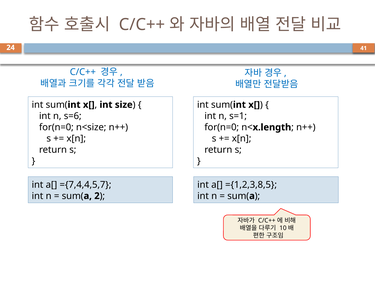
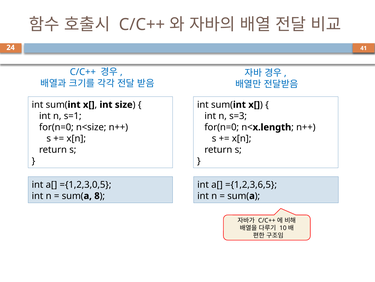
s=6: s=6 -> s=1
s=1: s=1 -> s=3
={7,4,4,5,7: ={7,4,4,5,7 -> ={1,2,3,0,5
={1,2,3,8,5: ={1,2,3,8,5 -> ={1,2,3,6,5
2: 2 -> 8
